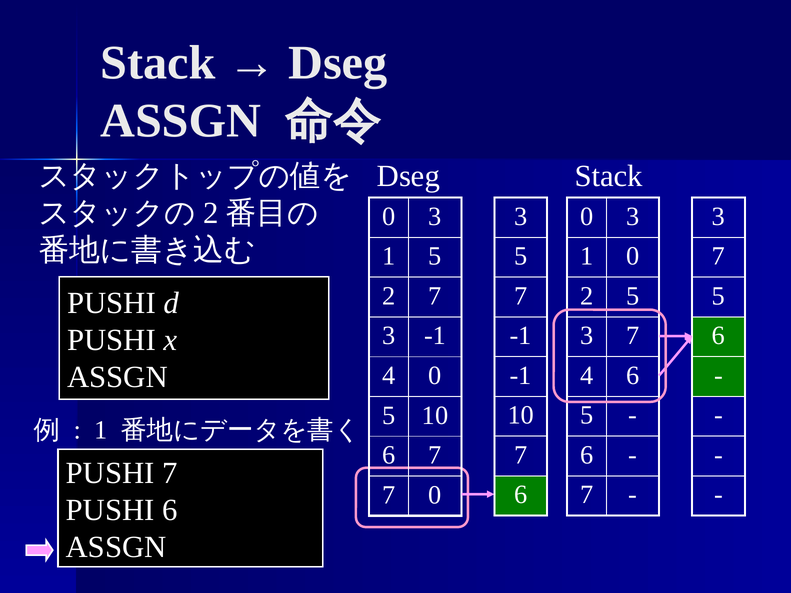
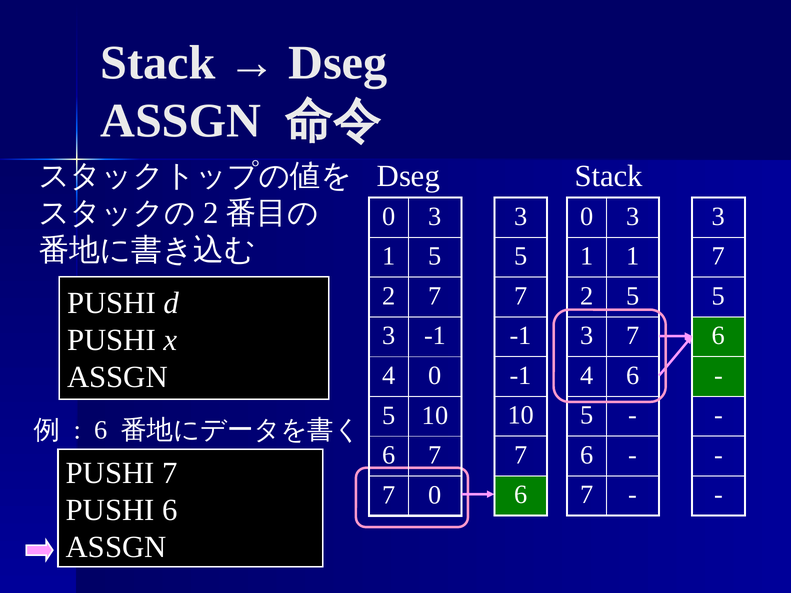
1 0: 0 -> 1
1 at (101, 430): 1 -> 6
